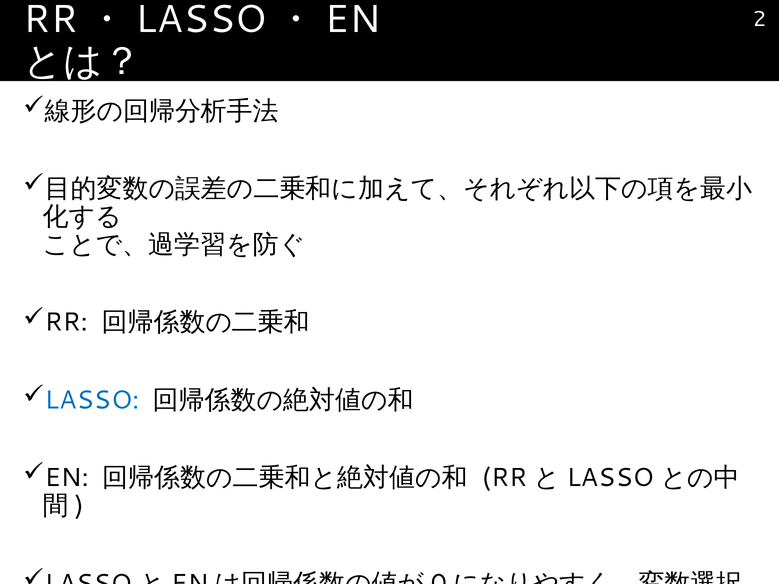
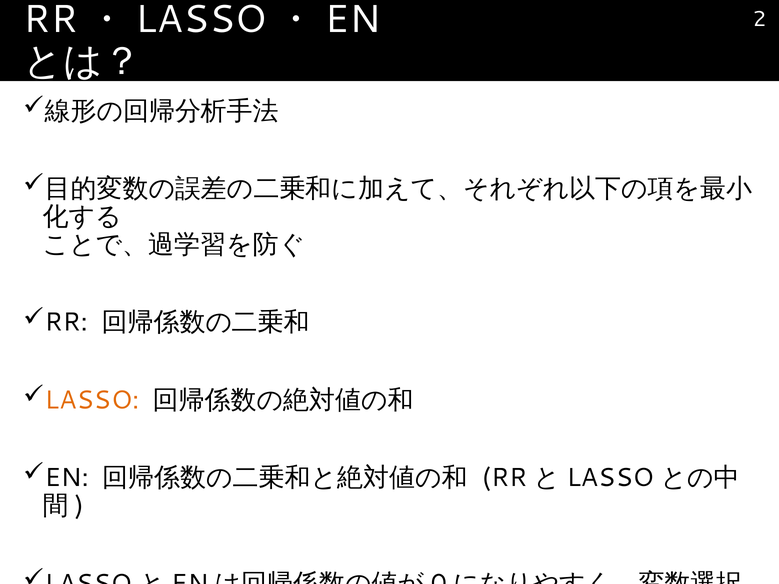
LASSO colour: blue -> orange
